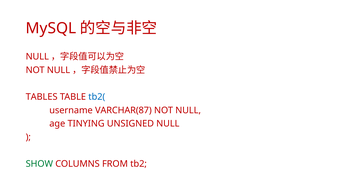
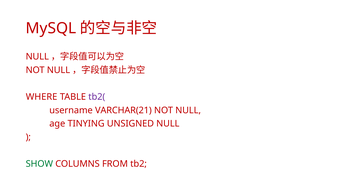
TABLES: TABLES -> WHERE
tb2( colour: blue -> purple
VARCHAR(87: VARCHAR(87 -> VARCHAR(21
